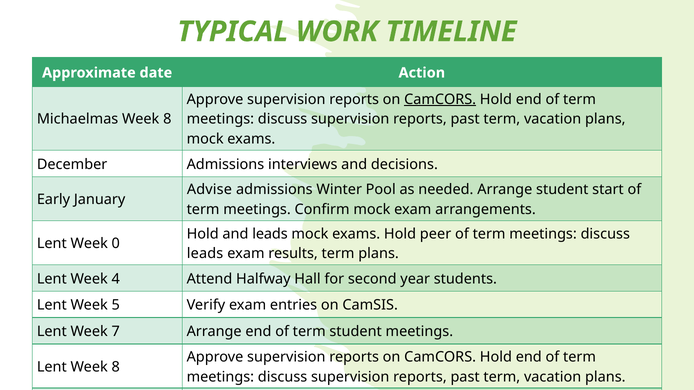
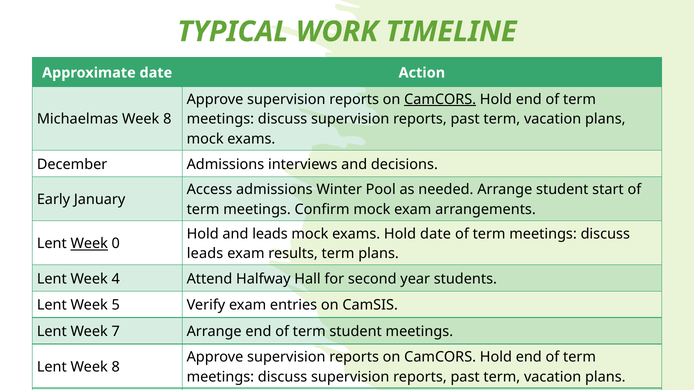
Advise: Advise -> Access
Hold peer: peer -> date
Week at (89, 244) underline: none -> present
